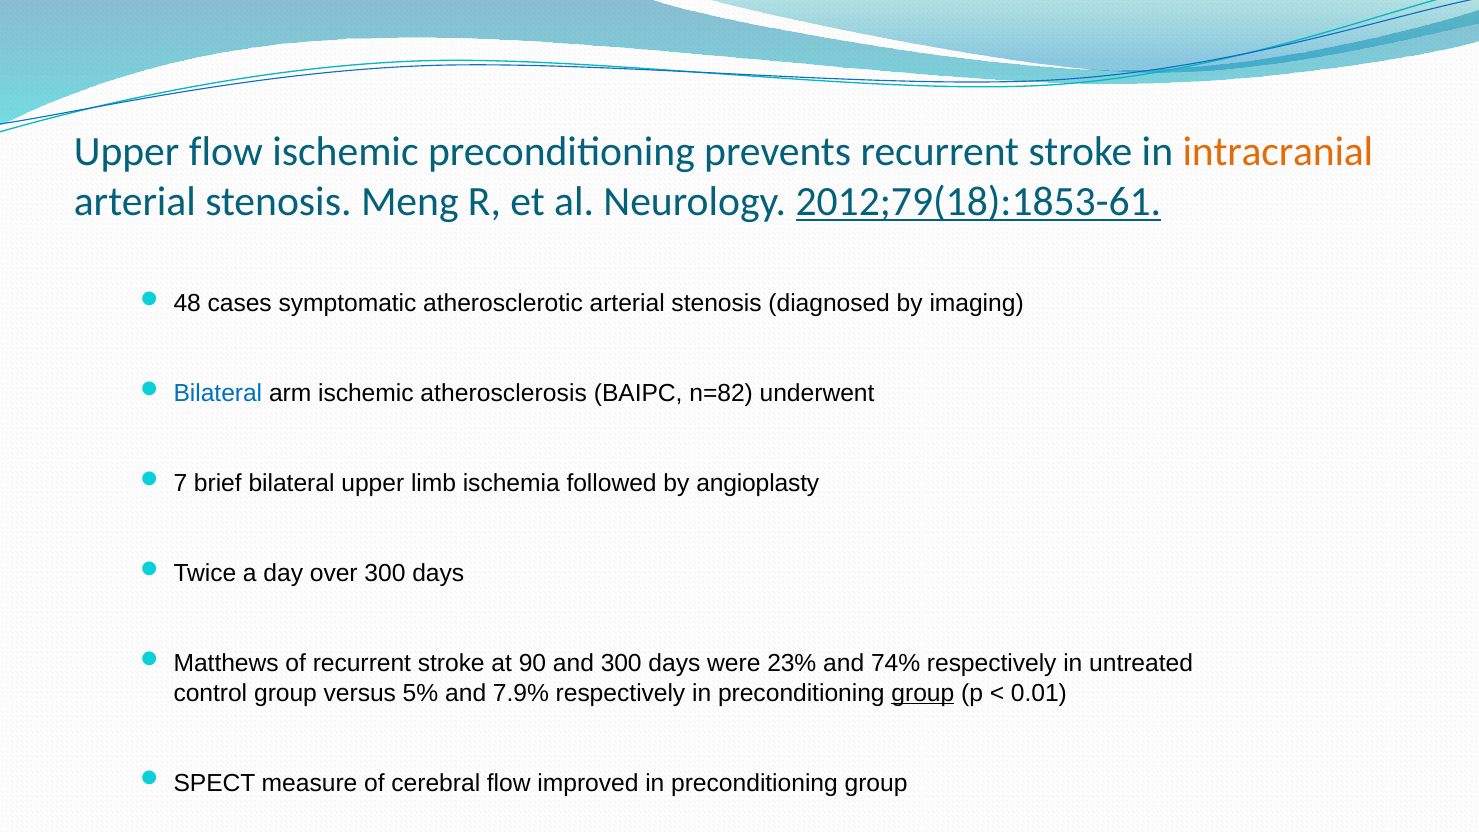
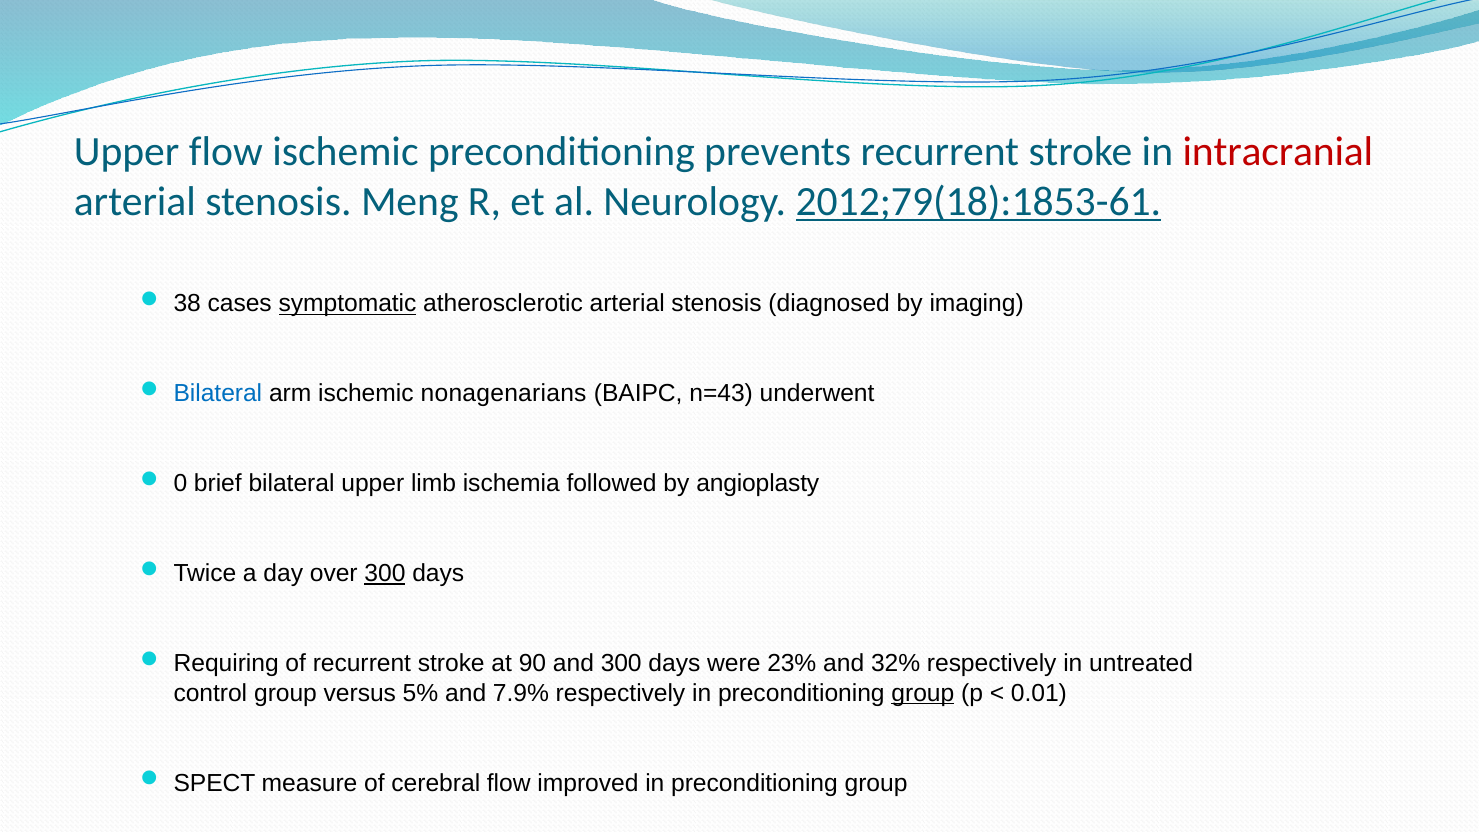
intracranial colour: orange -> red
48: 48 -> 38
symptomatic underline: none -> present
atherosclerosis: atherosclerosis -> nonagenarians
n=82: n=82 -> n=43
7: 7 -> 0
300 at (385, 574) underline: none -> present
Matthews: Matthews -> Requiring
74%: 74% -> 32%
